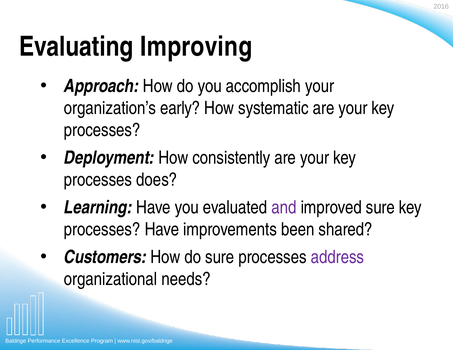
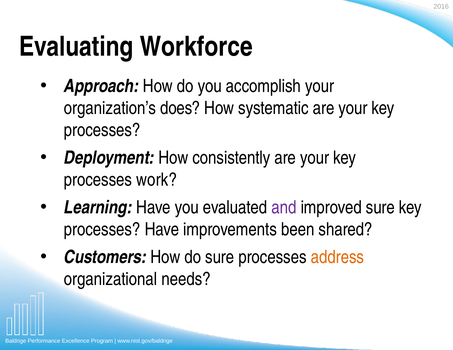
Improving: Improving -> Workforce
early: early -> does
does: does -> work
address colour: purple -> orange
